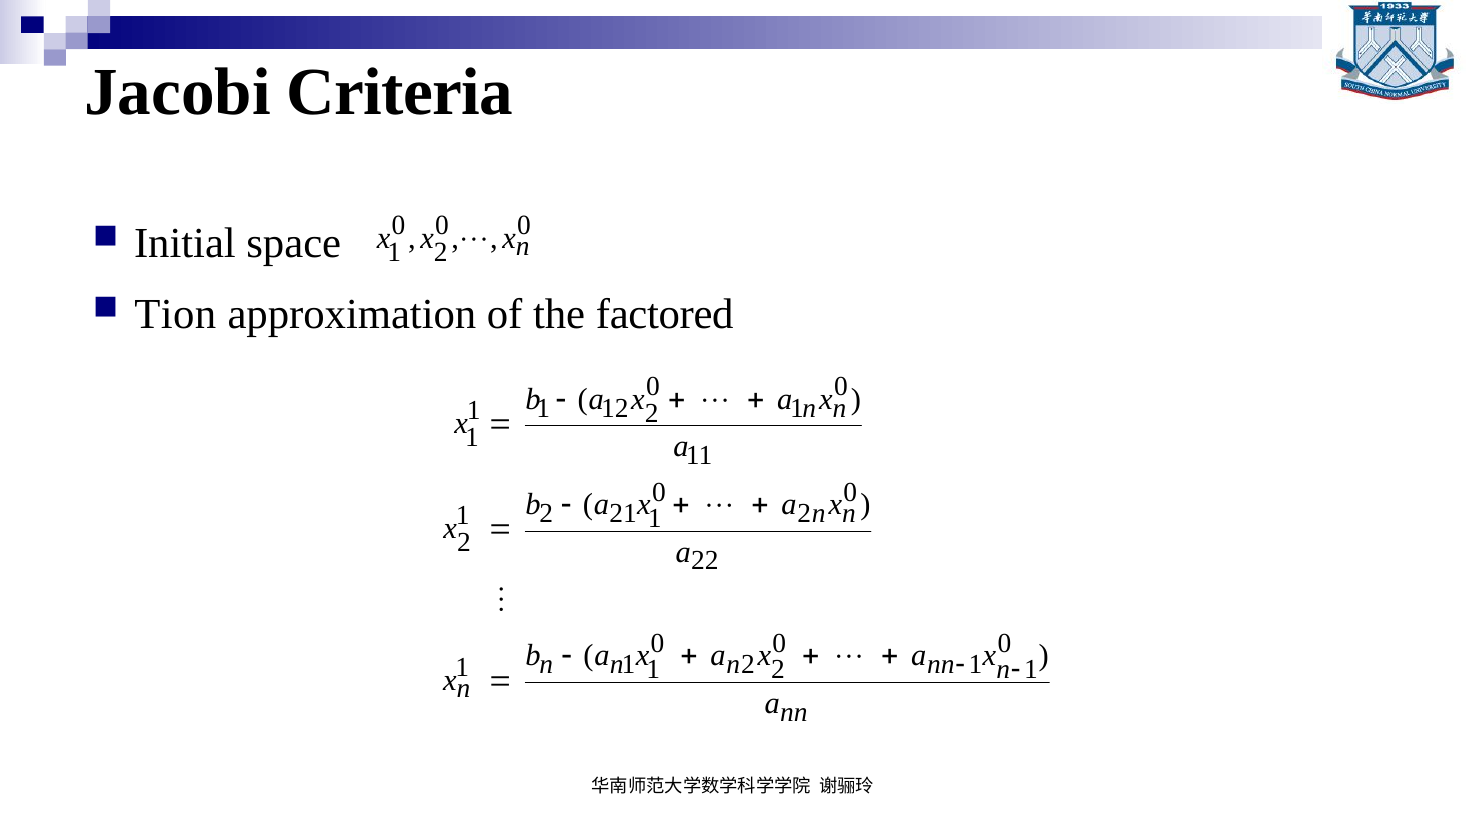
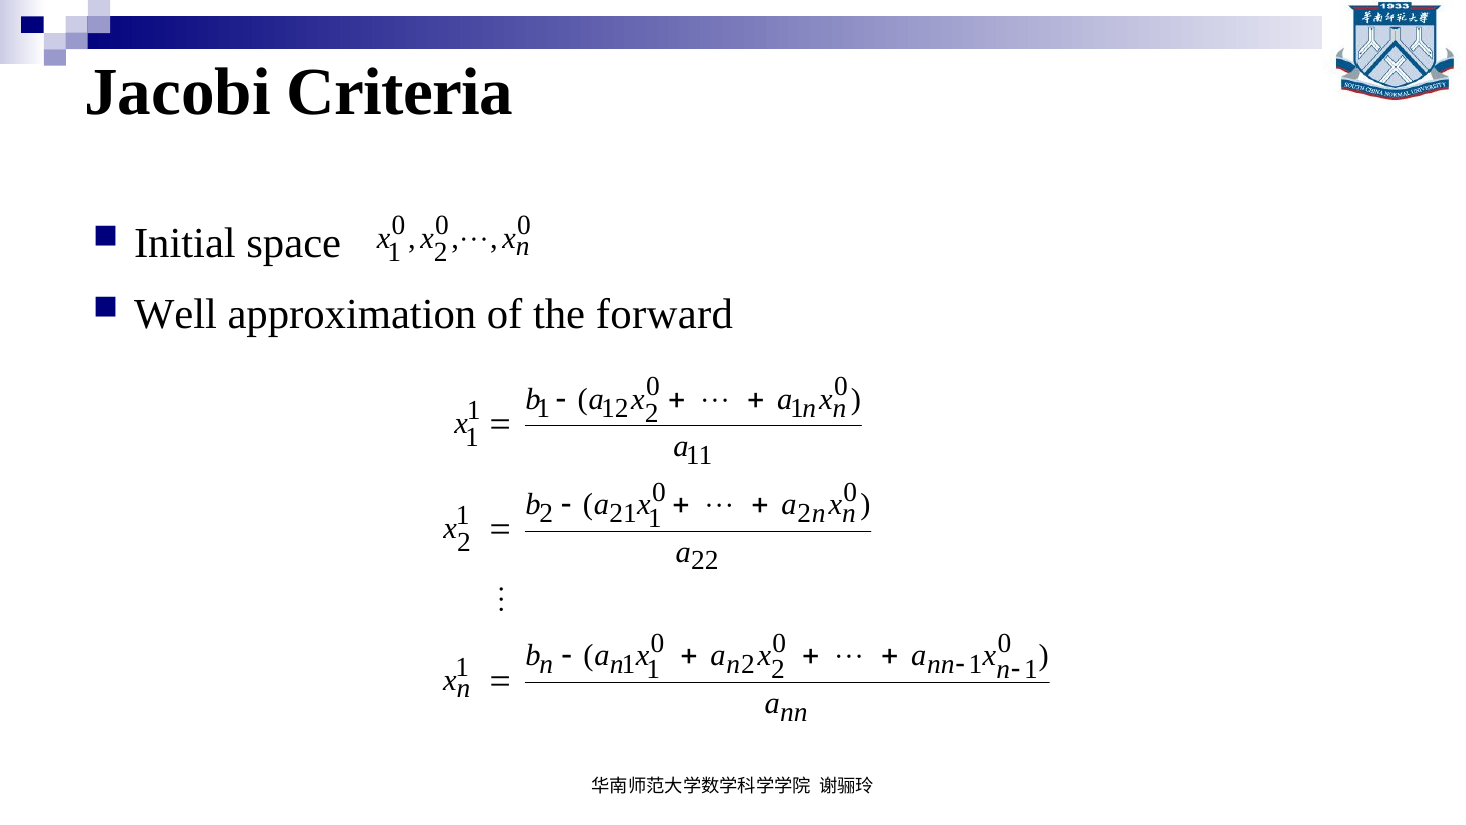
Tion: Tion -> Well
factored: factored -> forward
